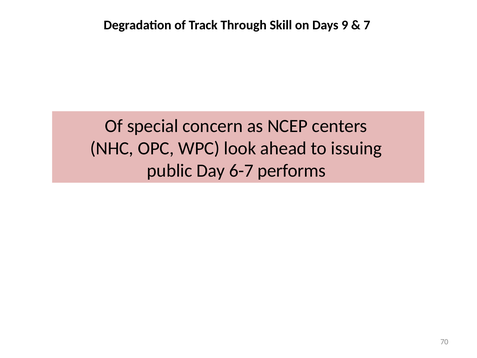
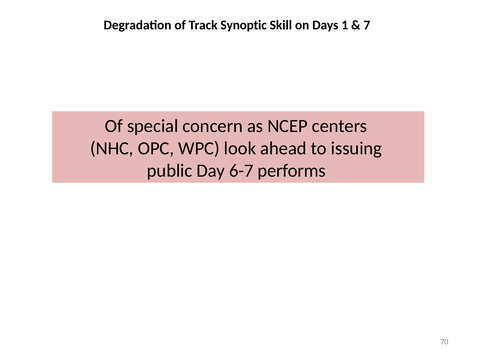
Through: Through -> Synoptic
9: 9 -> 1
